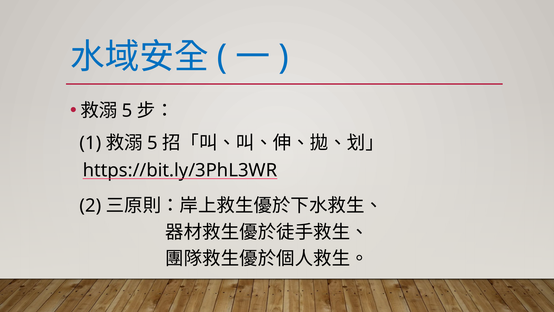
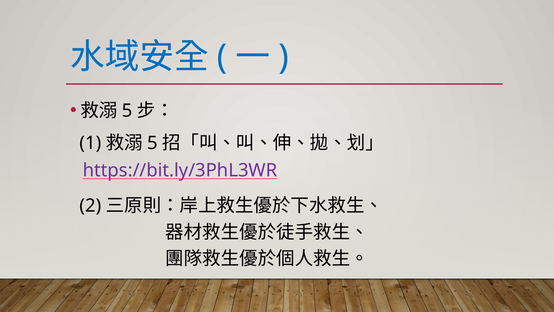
https://bit.ly/3PhL3WR colour: black -> purple
